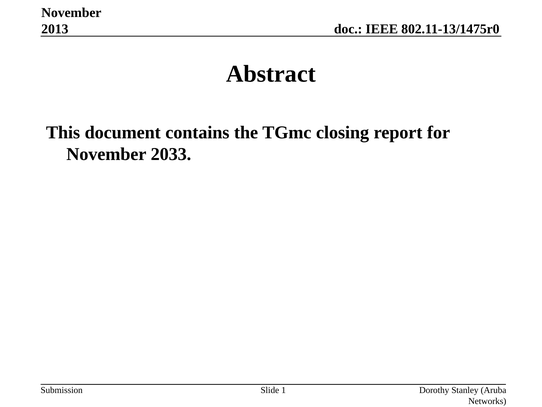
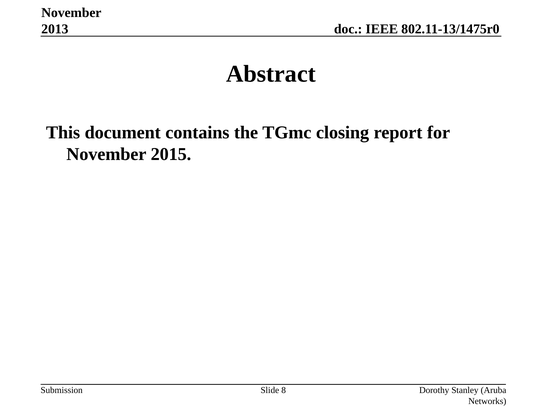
2033: 2033 -> 2015
1: 1 -> 8
